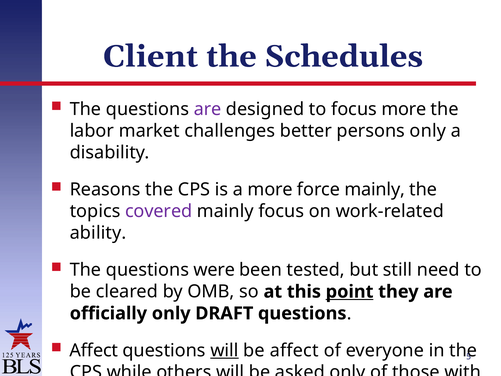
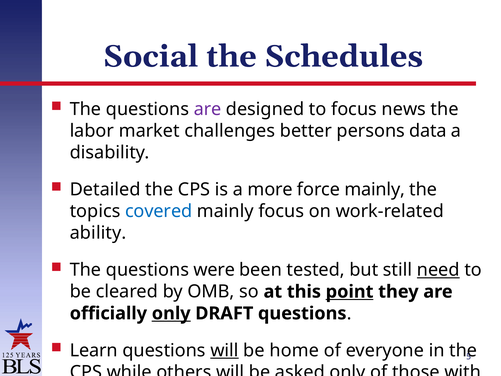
Client: Client -> Social
focus more: more -> news
persons only: only -> data
Reasons: Reasons -> Detailed
covered colour: purple -> blue
need underline: none -> present
only at (171, 313) underline: none -> present
Affect at (94, 350): Affect -> Learn
be affect: affect -> home
